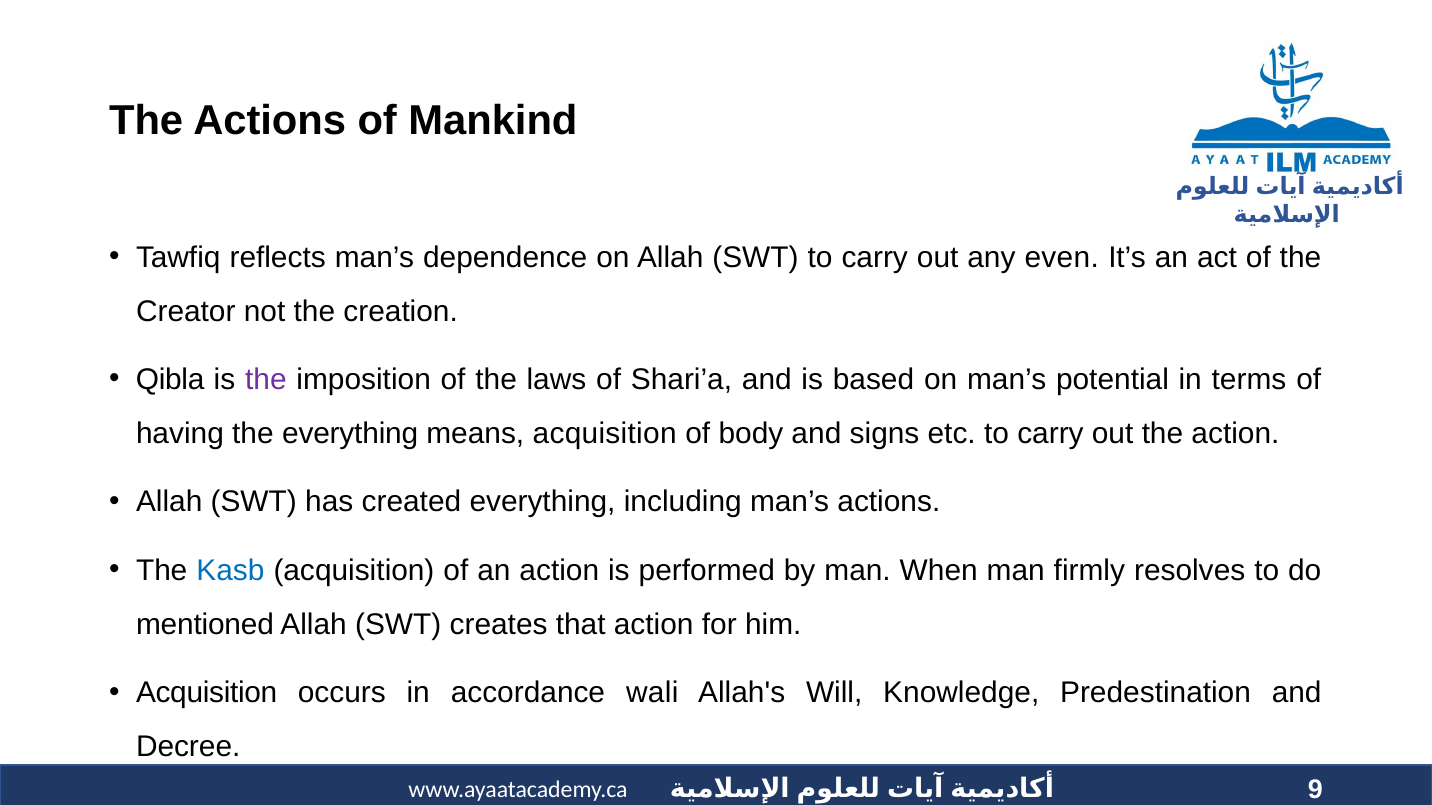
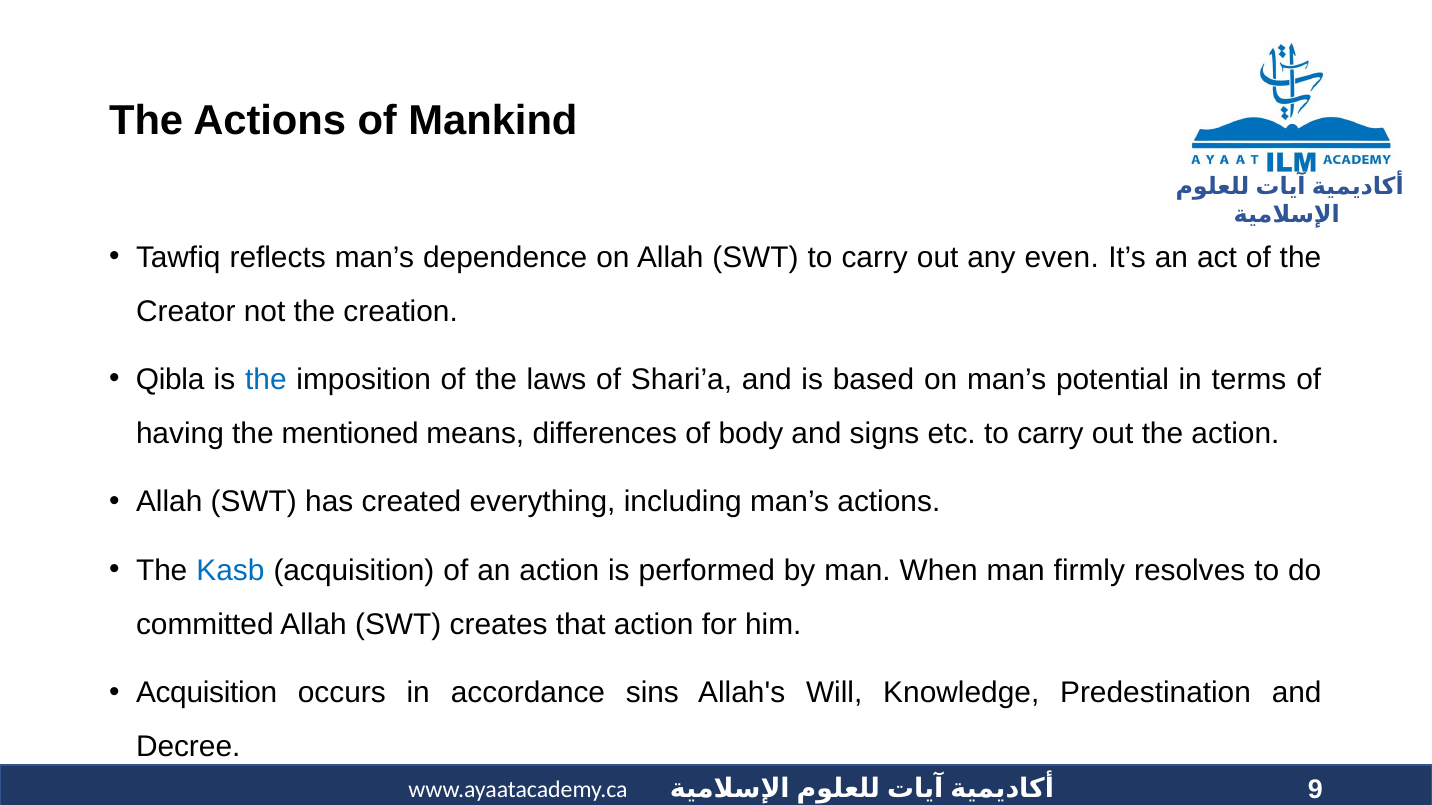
the at (266, 380) colour: purple -> blue
the everything: everything -> mentioned
means acquisition: acquisition -> differences
mentioned: mentioned -> committed
wali: wali -> sins
